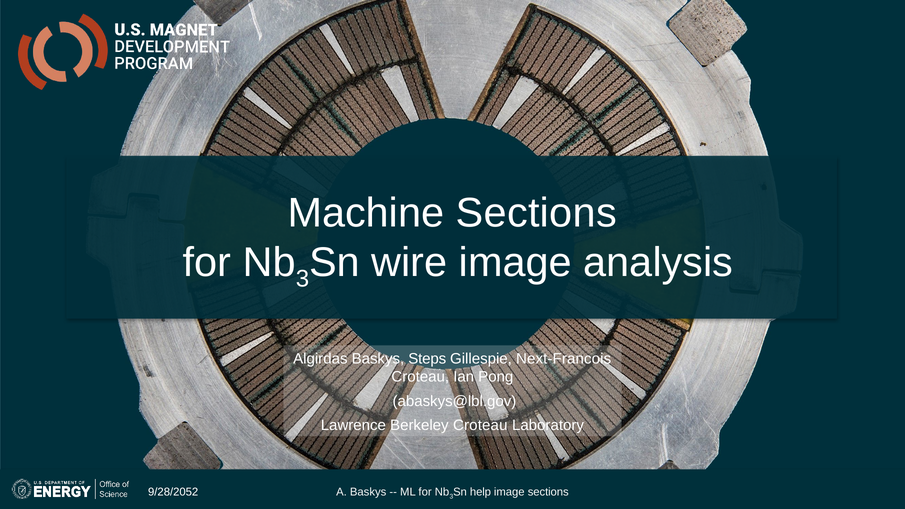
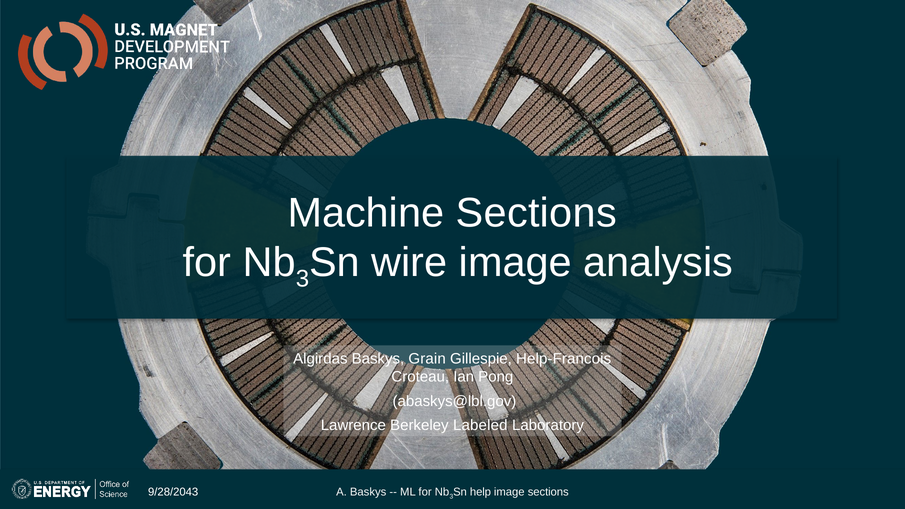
Steps: Steps -> Grain
Next-Francois: Next-Francois -> Help-Francois
Berkeley Croteau: Croteau -> Labeled
9/28/2052: 9/28/2052 -> 9/28/2043
